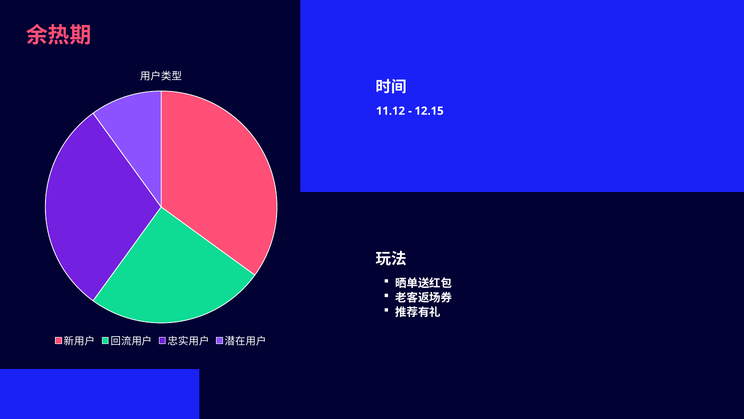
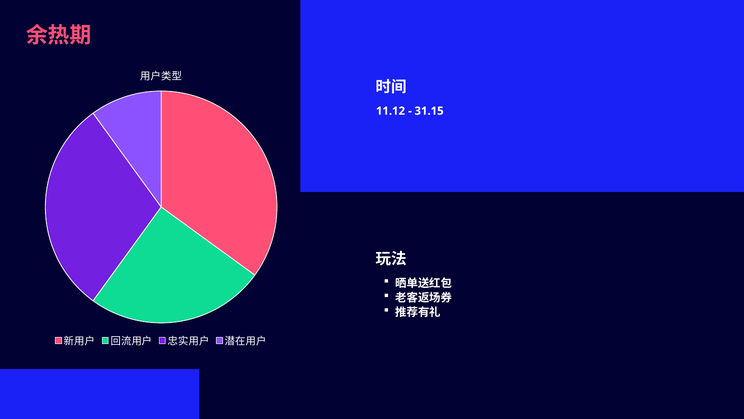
12.15: 12.15 -> 31.15
